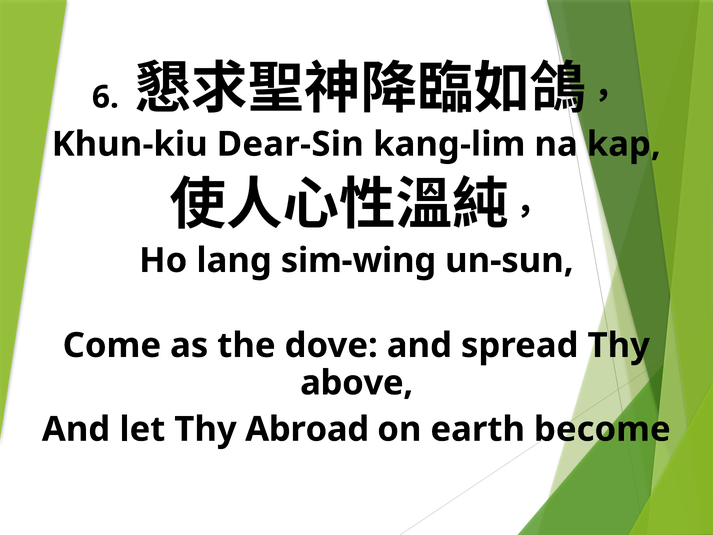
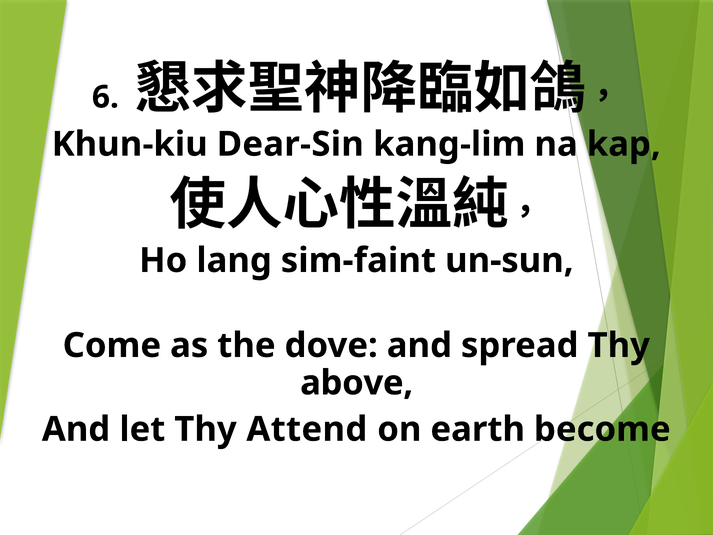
sim-wing: sim-wing -> sim-faint
Abroad: Abroad -> Attend
